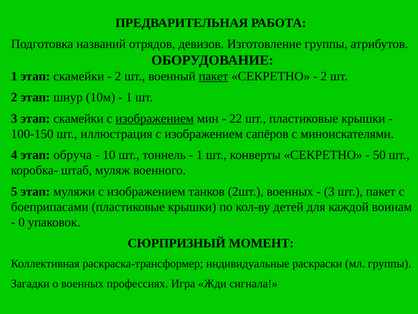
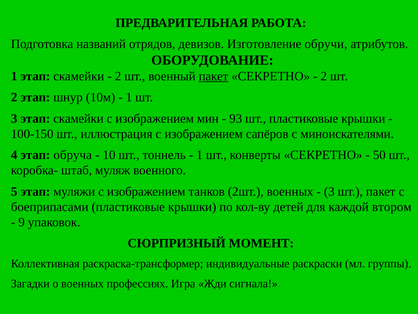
Изготовление группы: группы -> обручи
изображением at (155, 118) underline: present -> none
22: 22 -> 93
воинам: воинам -> втором
0: 0 -> 9
